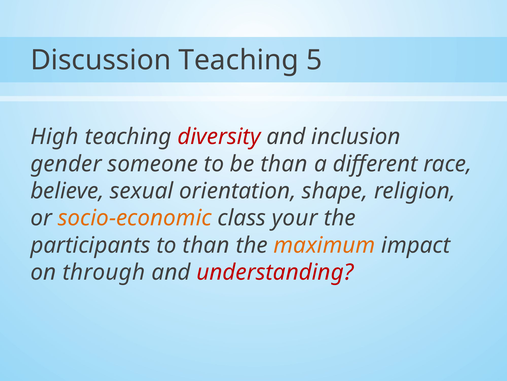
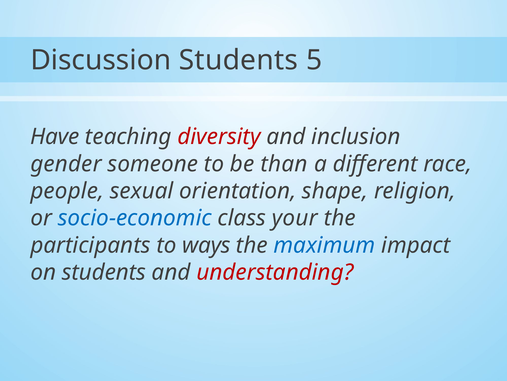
Discussion Teaching: Teaching -> Students
High: High -> Have
believe: believe -> people
socio-economic colour: orange -> blue
to than: than -> ways
maximum colour: orange -> blue
on through: through -> students
